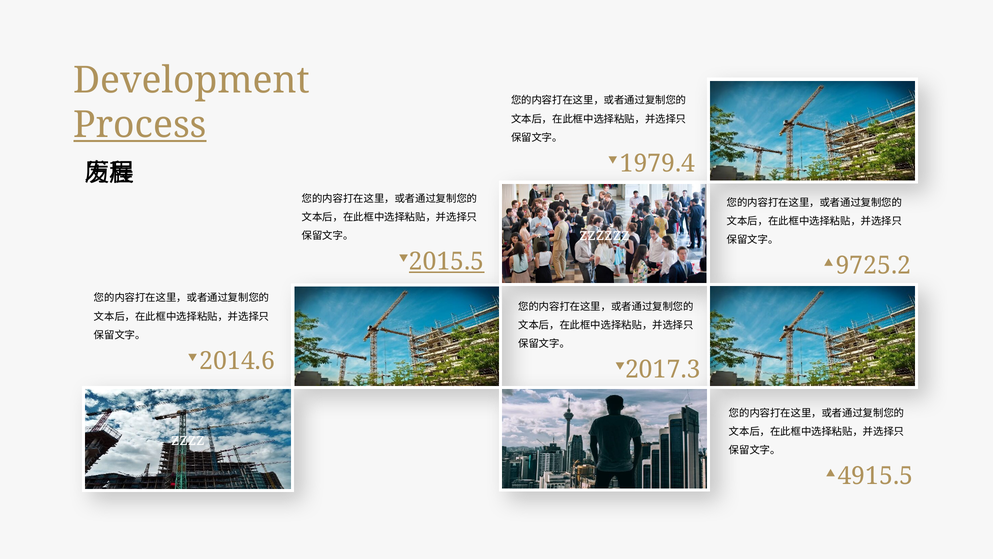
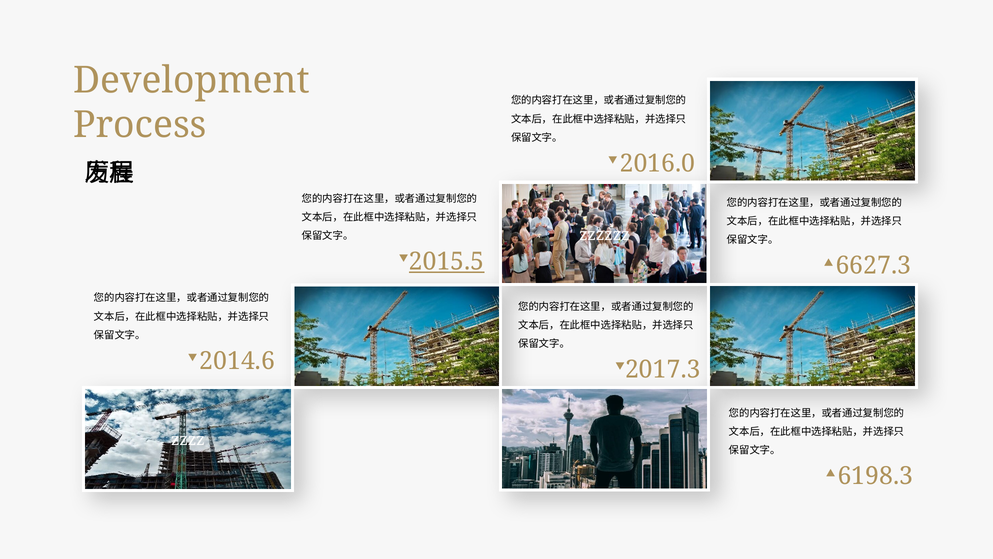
Process underline: present -> none
1979.4: 1979.4 -> 2016.0
9725.2: 9725.2 -> 6627.3
4915.5: 4915.5 -> 6198.3
